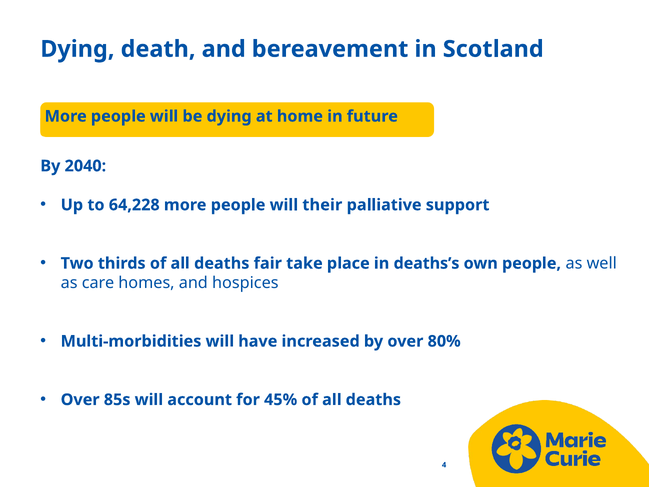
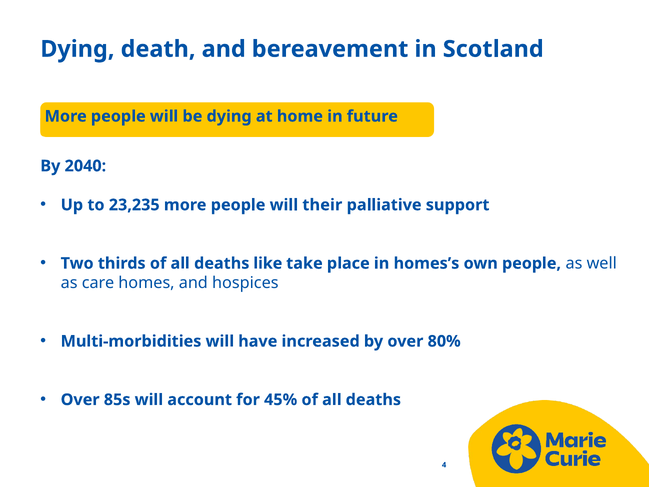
64,228: 64,228 -> 23,235
fair: fair -> like
deaths’s: deaths’s -> homes’s
